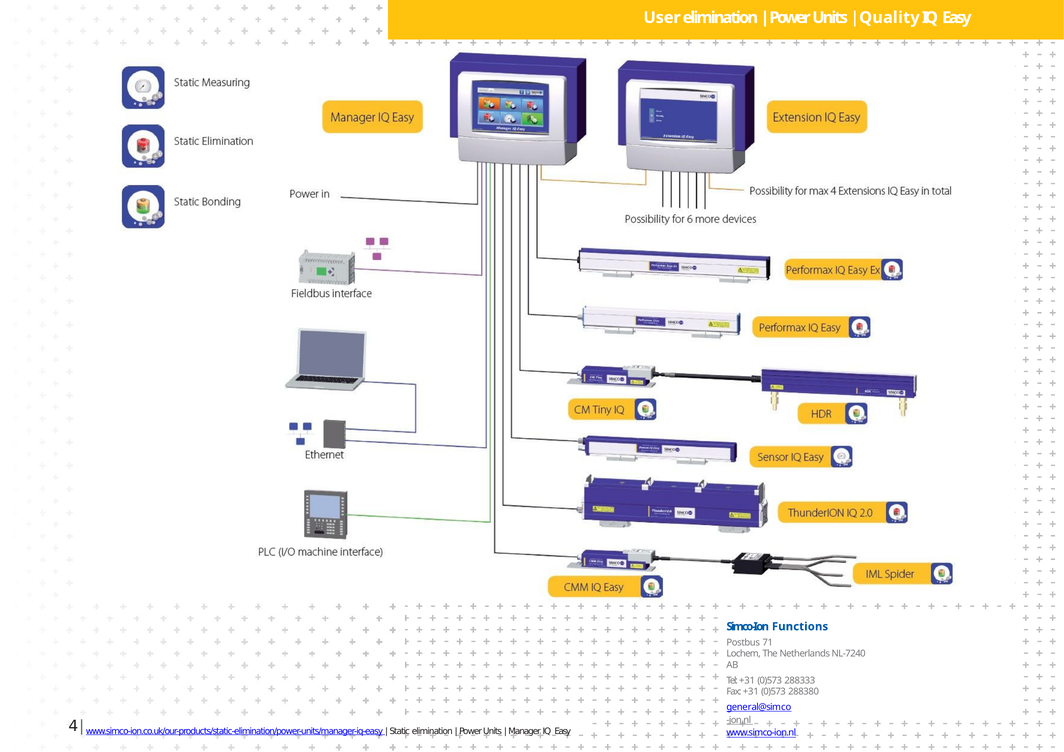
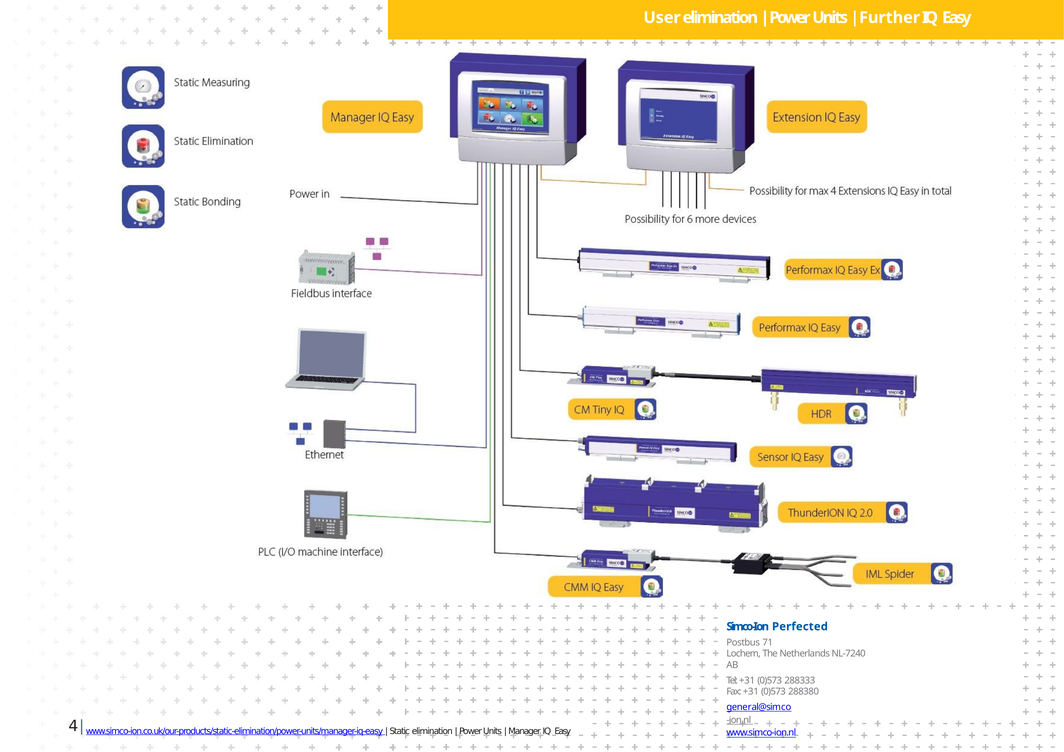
Quality: Quality -> Further
Functions: Functions -> Perfected
